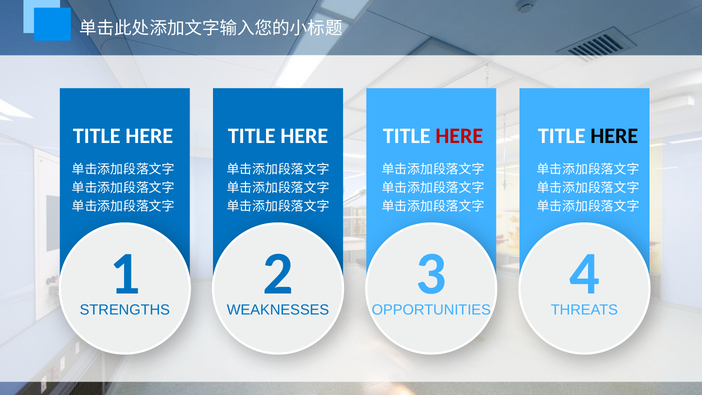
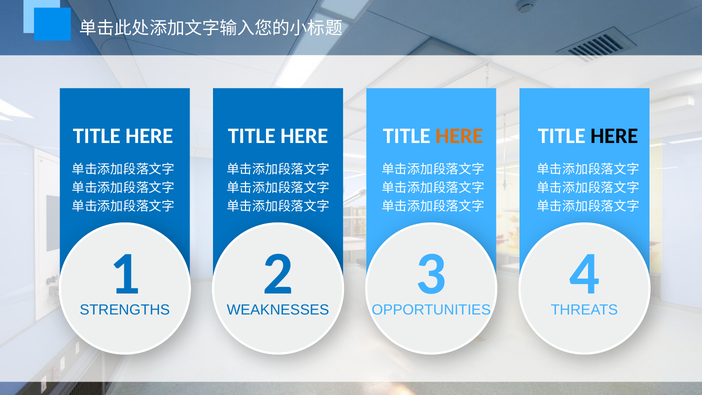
HERE at (459, 136) colour: red -> orange
